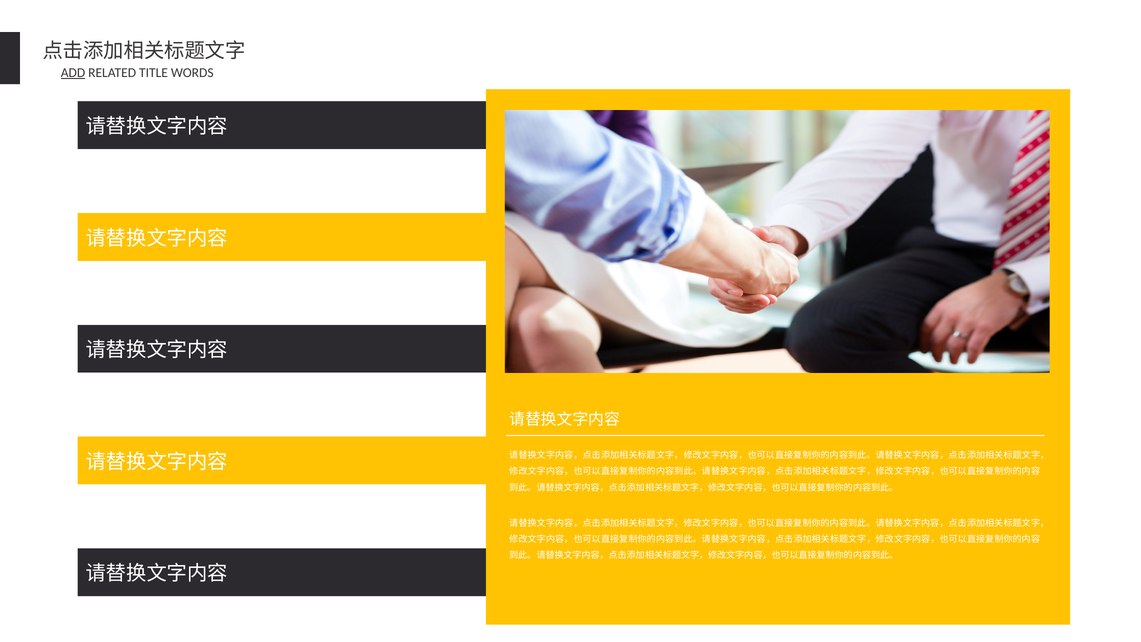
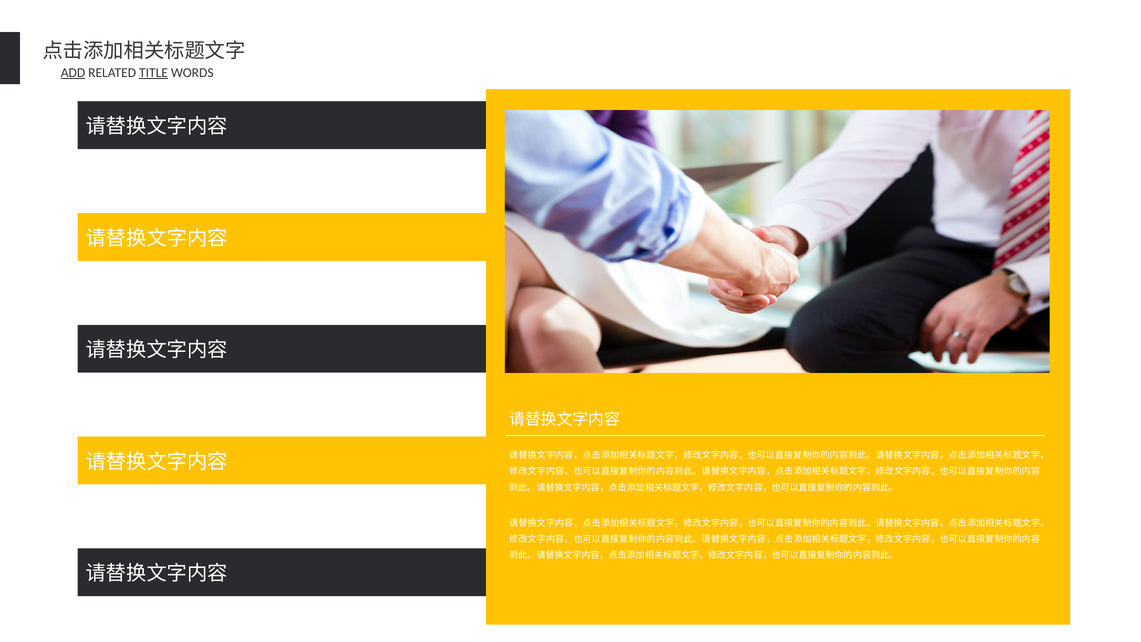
TITLE underline: none -> present
